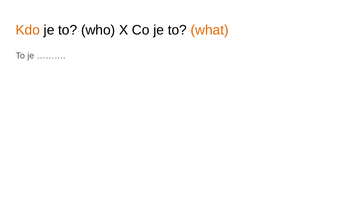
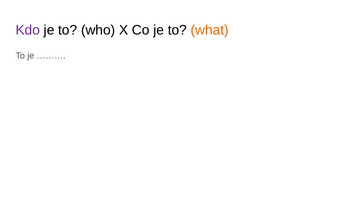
Kdo colour: orange -> purple
